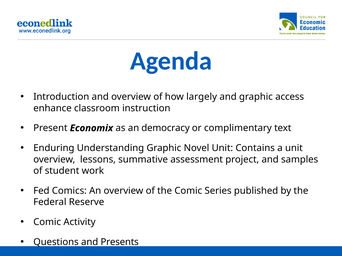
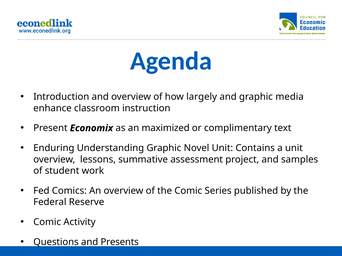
access: access -> media
democracy: democracy -> maximized
